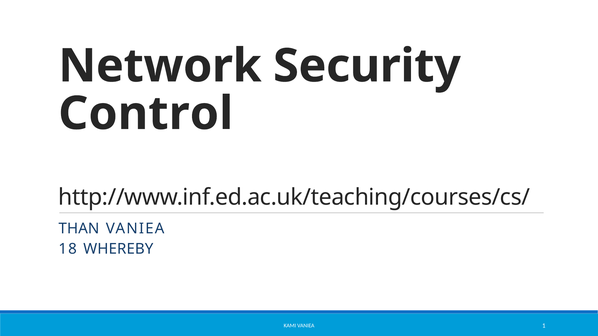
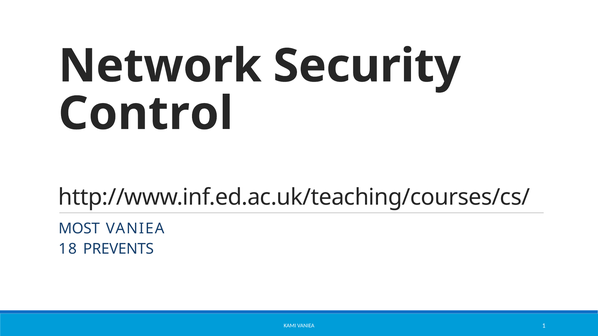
THAN: THAN -> MOST
WHEREBY: WHEREBY -> PREVENTS
